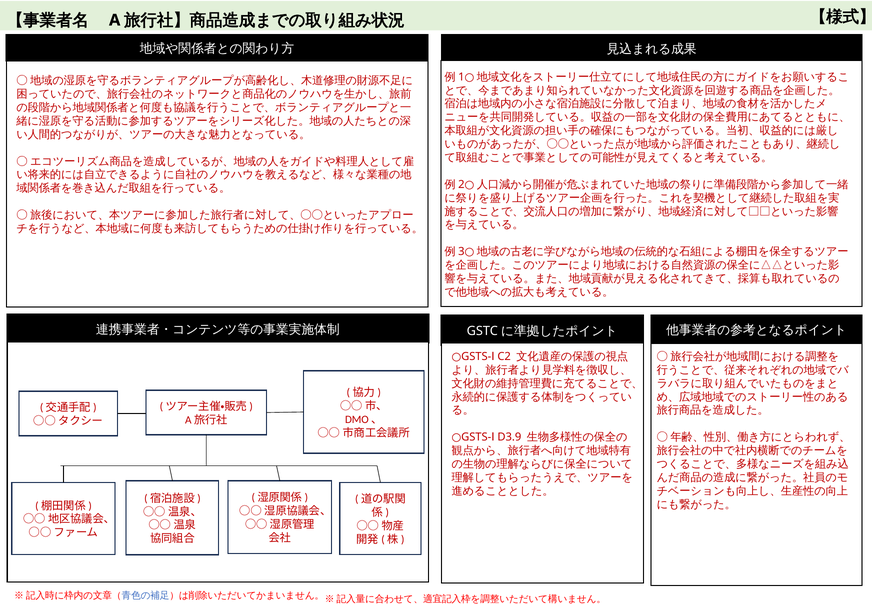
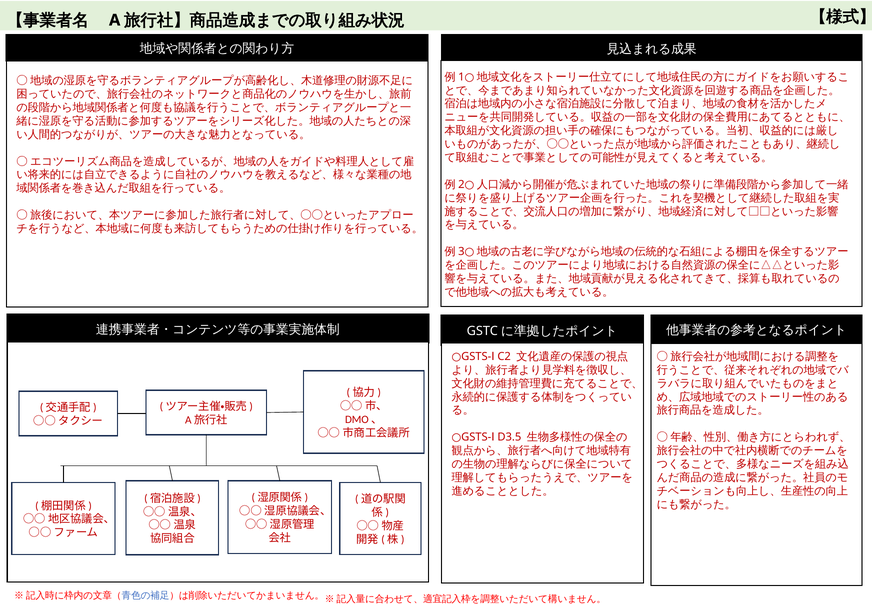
D3.9: D3.9 -> D3.5
